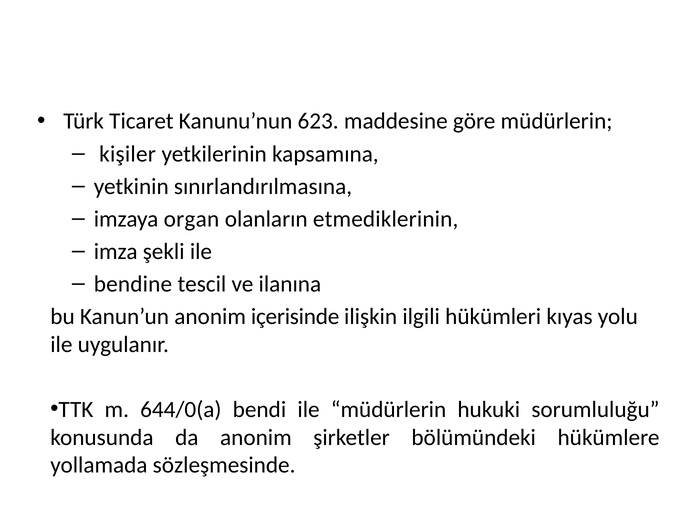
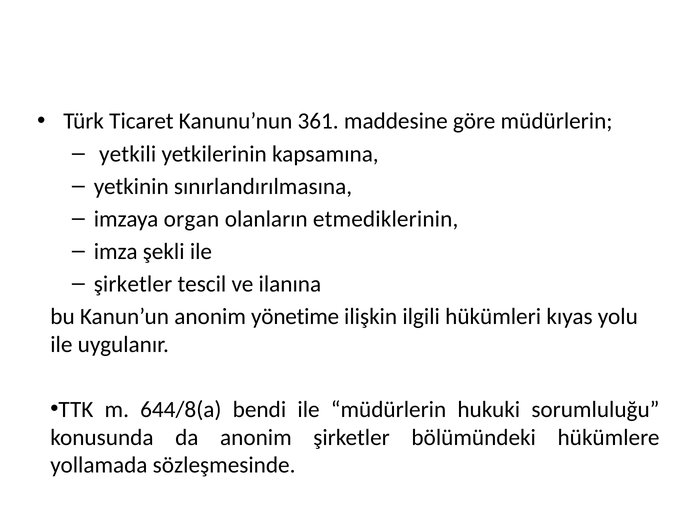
623: 623 -> 361
kişiler: kişiler -> yetkili
bendine at (133, 284): bendine -> şirketler
içerisinde: içerisinde -> yönetime
644/0(a: 644/0(a -> 644/8(a
